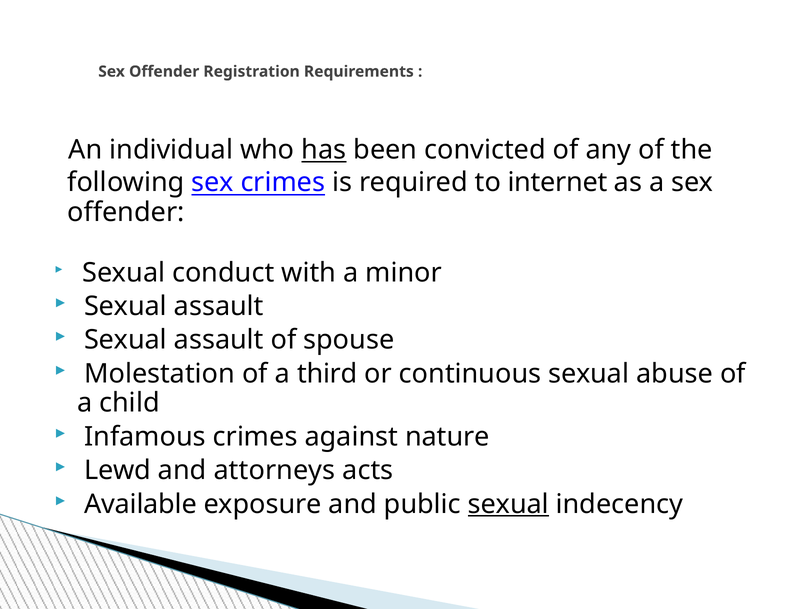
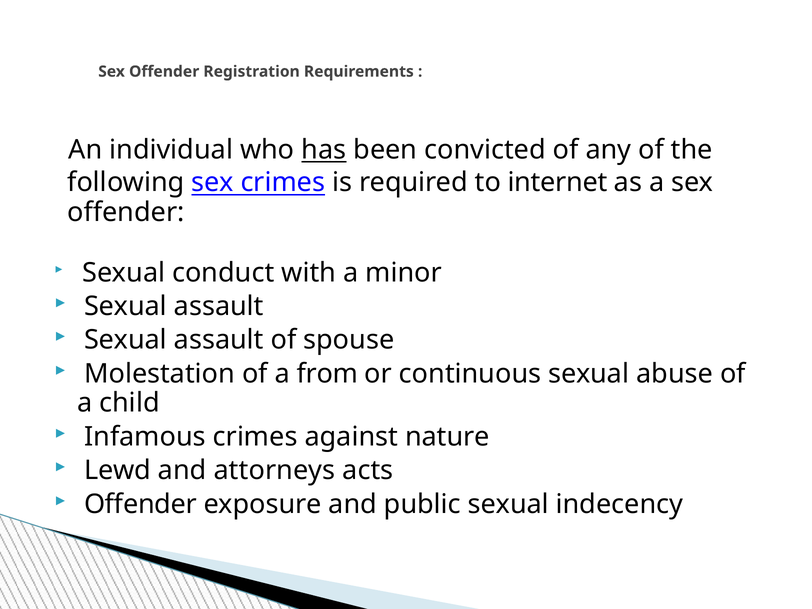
third: third -> from
Available at (141, 504): Available -> Offender
sexual at (508, 504) underline: present -> none
